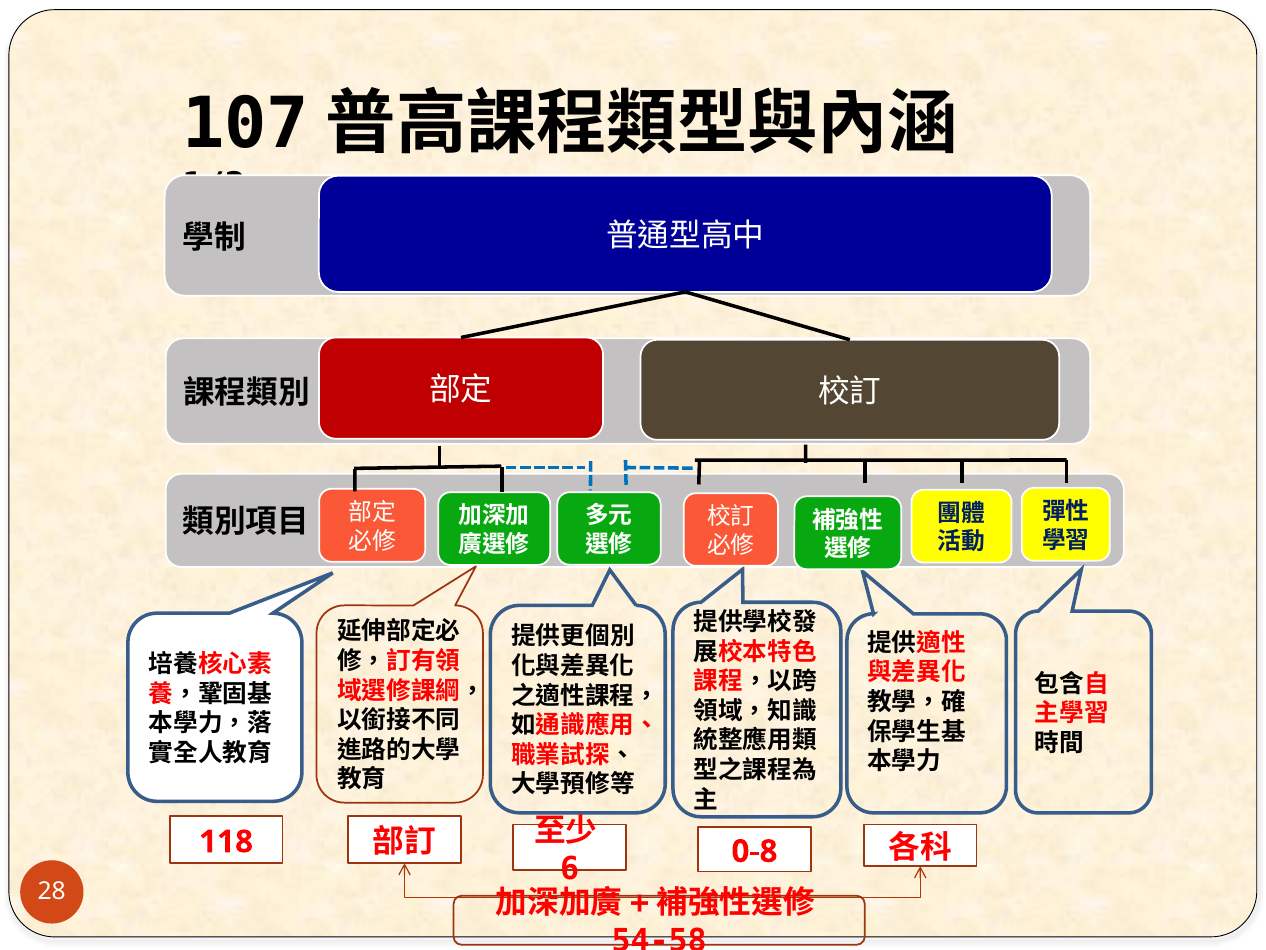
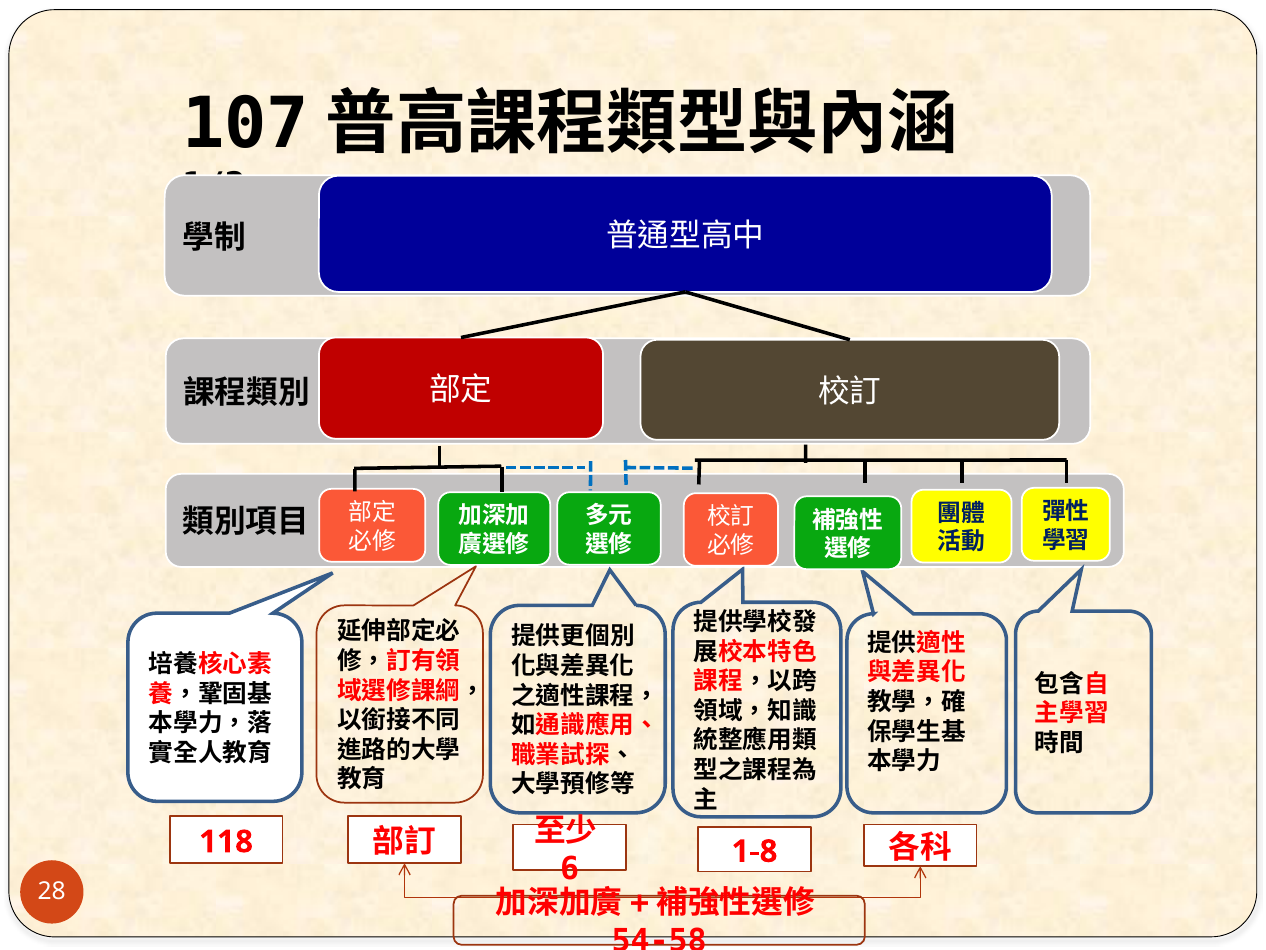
0-8: 0-8 -> 1-8
